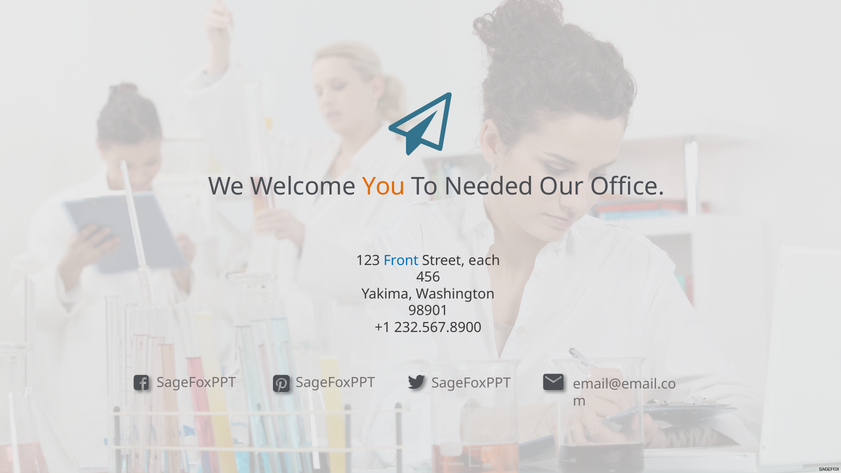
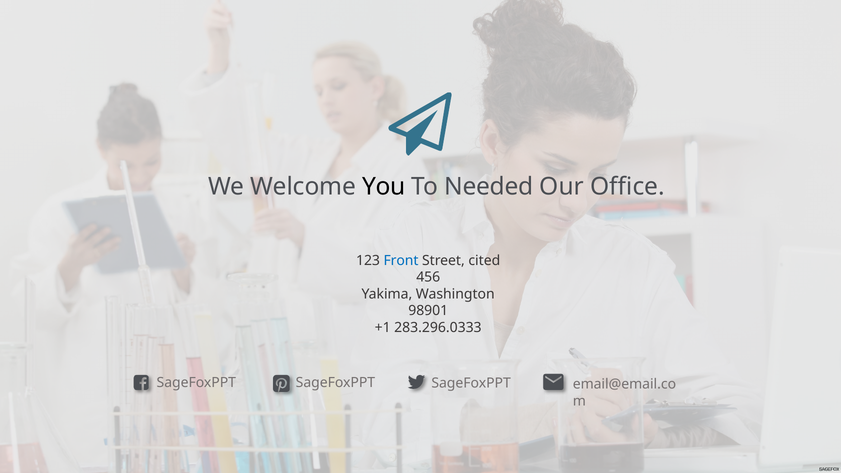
You colour: orange -> black
each: each -> cited
232.567.8900: 232.567.8900 -> 283.296.0333
